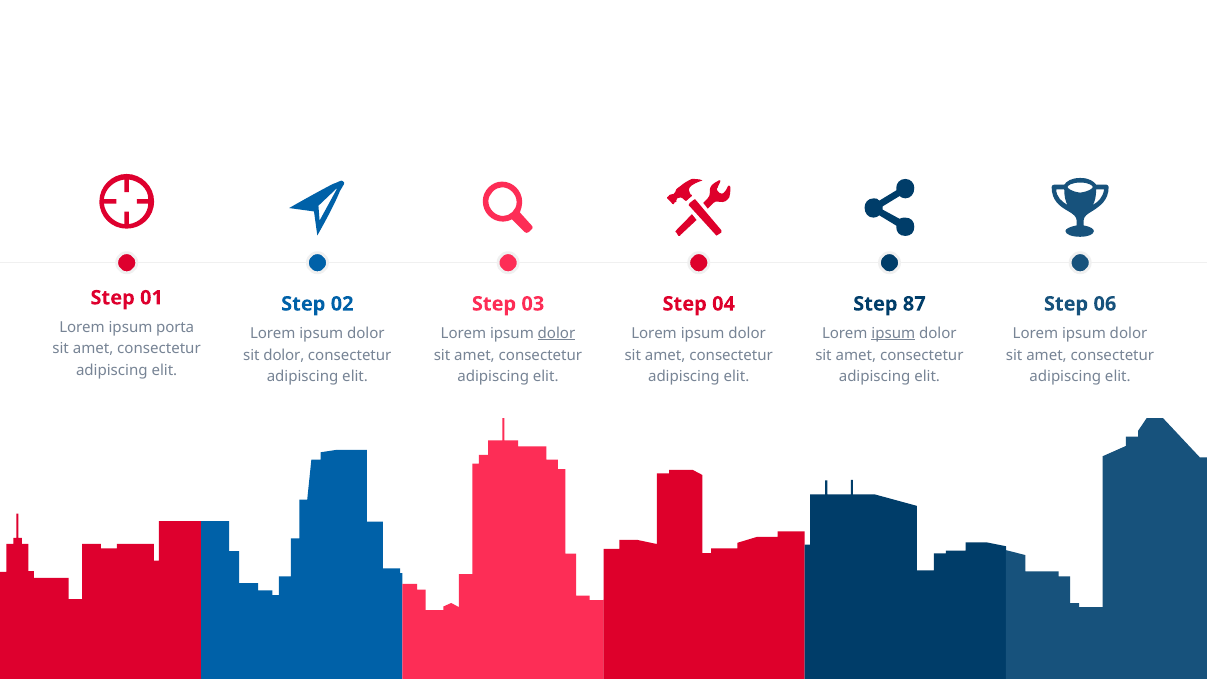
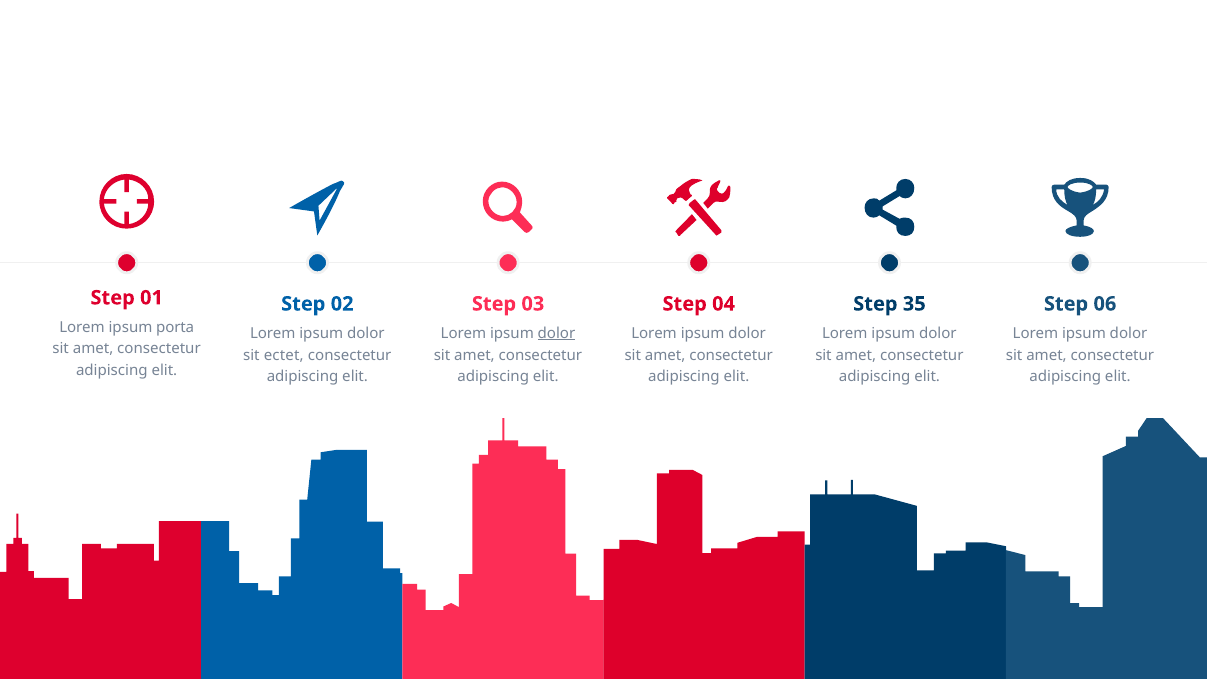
87: 87 -> 35
ipsum at (893, 333) underline: present -> none
sit dolor: dolor -> ectet
